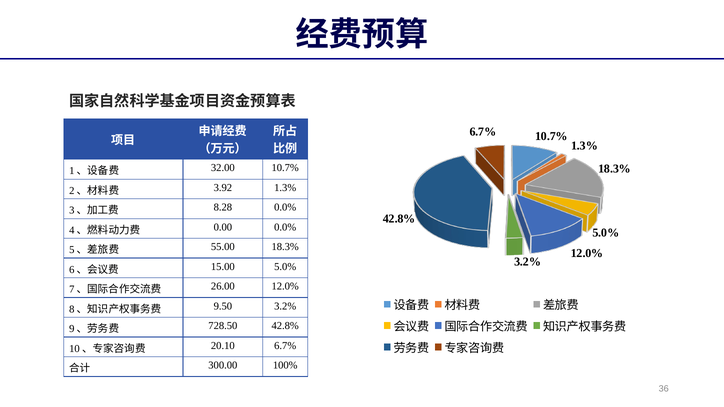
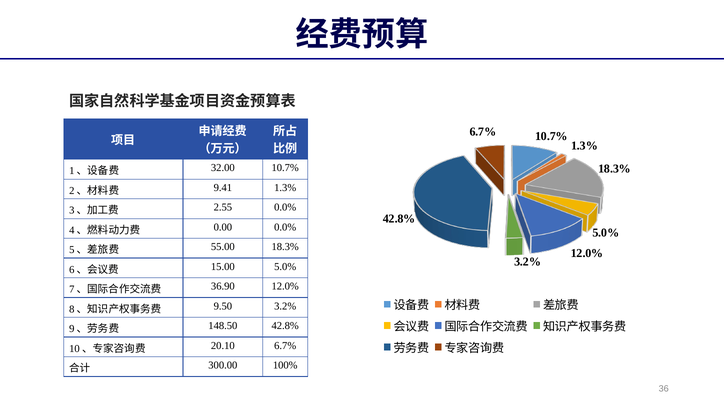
3.92: 3.92 -> 9.41
8.28: 8.28 -> 2.55
26.00: 26.00 -> 36.90
728.50: 728.50 -> 148.50
